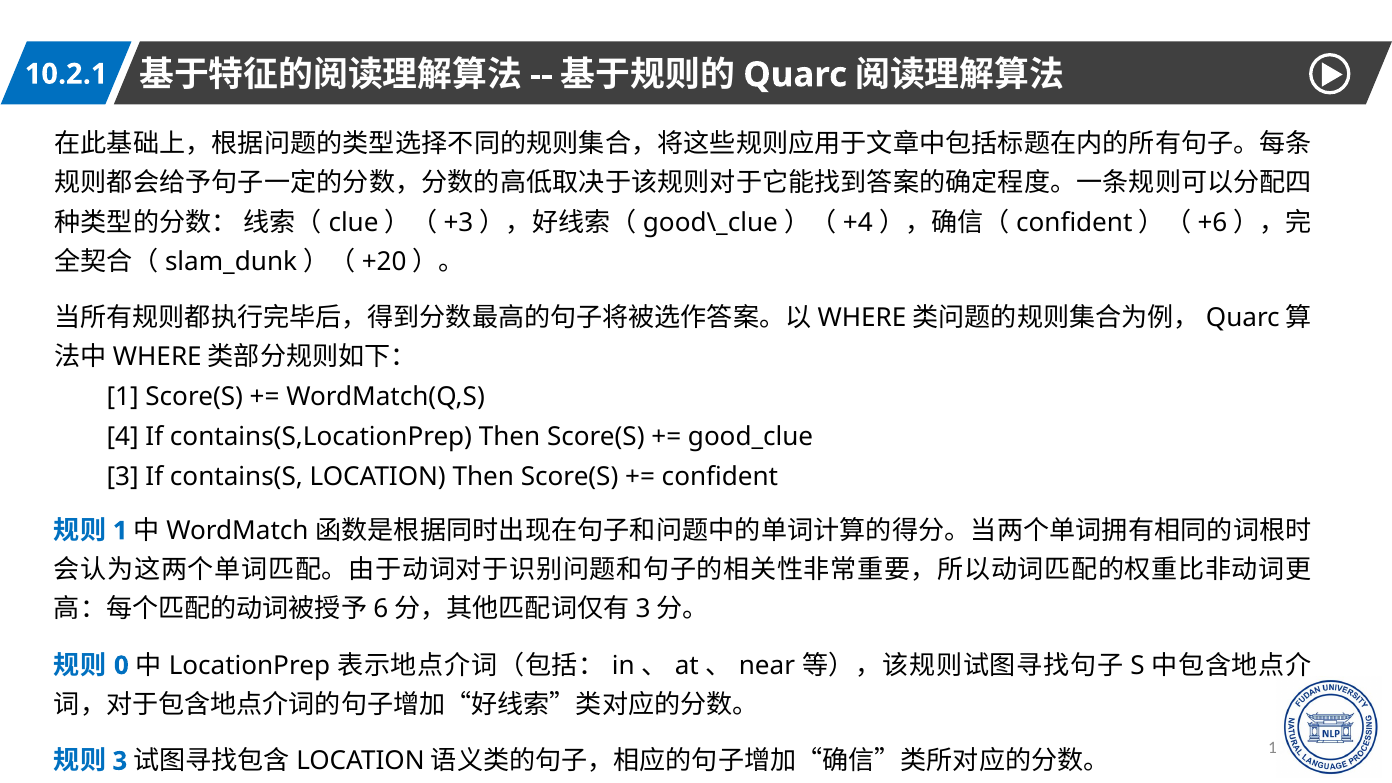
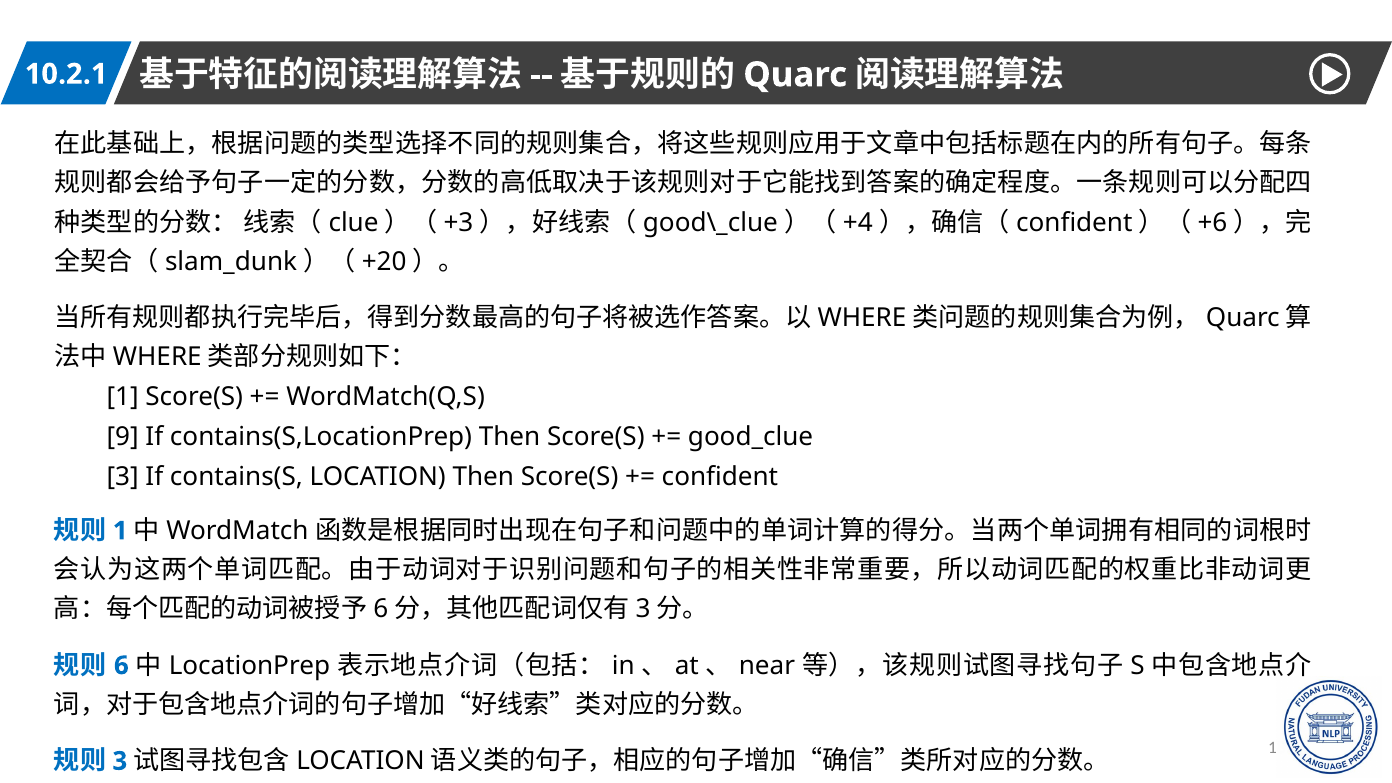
4: 4 -> 9
0: 0 -> 6
